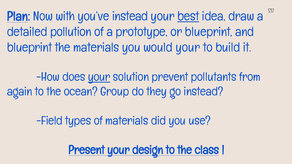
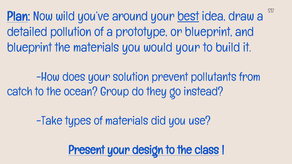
with: with -> wild
you’ve instead: instead -> around
your at (99, 77) underline: present -> none
again: again -> catch
Field: Field -> Take
